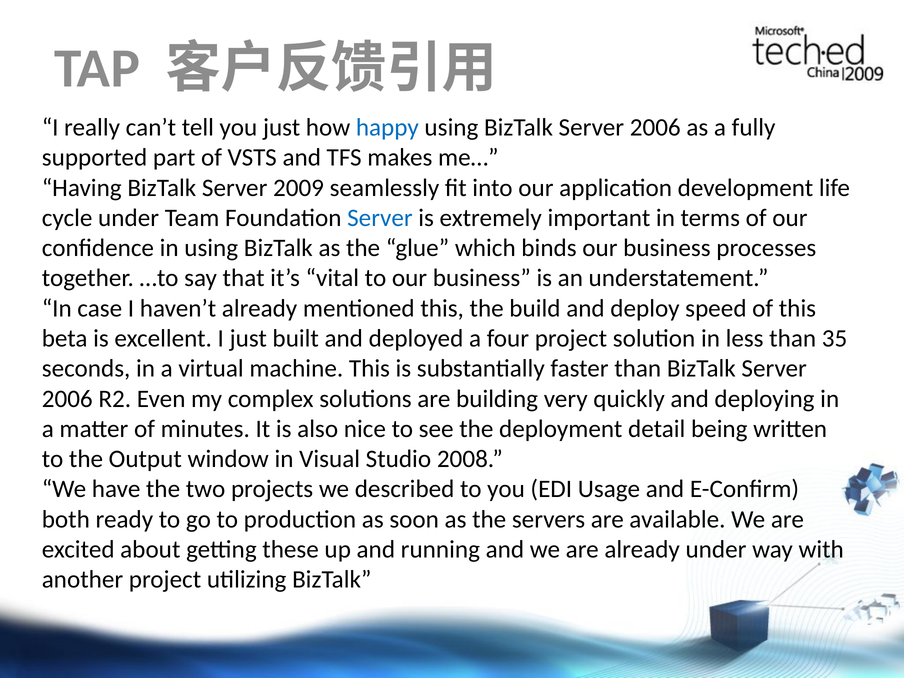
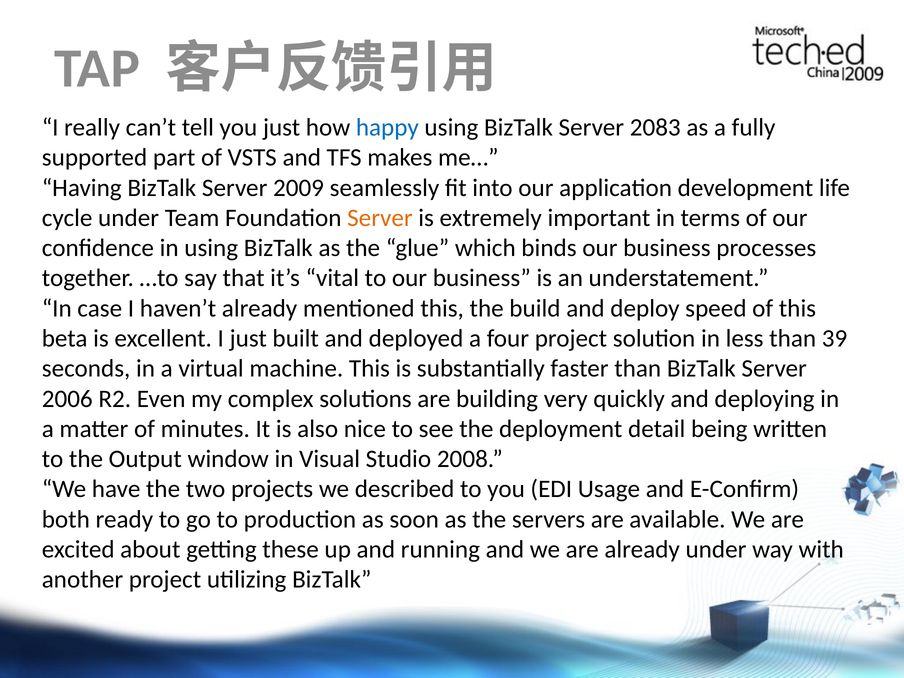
using BizTalk Server 2006: 2006 -> 2083
Server at (380, 218) colour: blue -> orange
35: 35 -> 39
